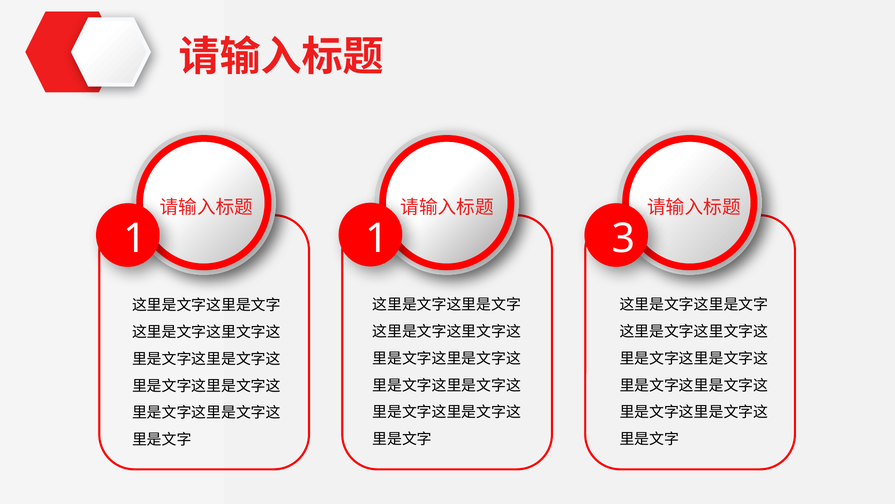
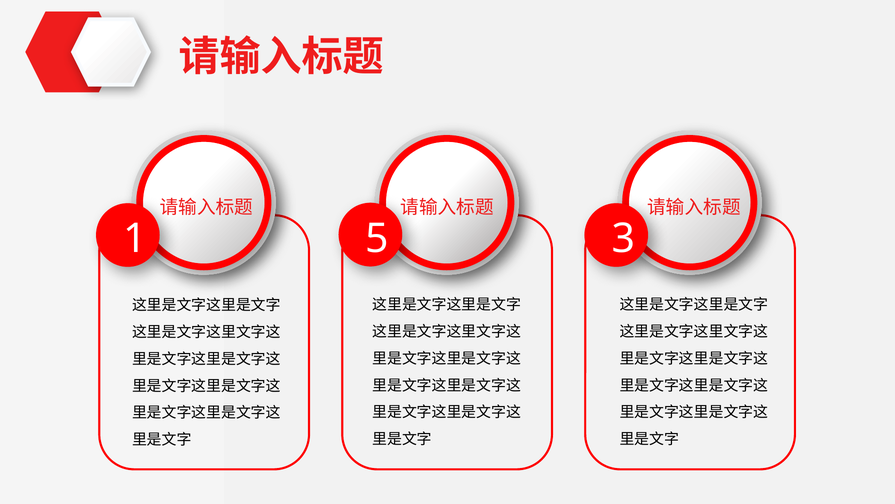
1 1: 1 -> 5
